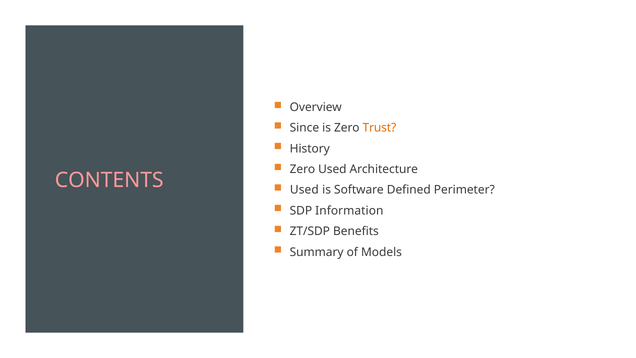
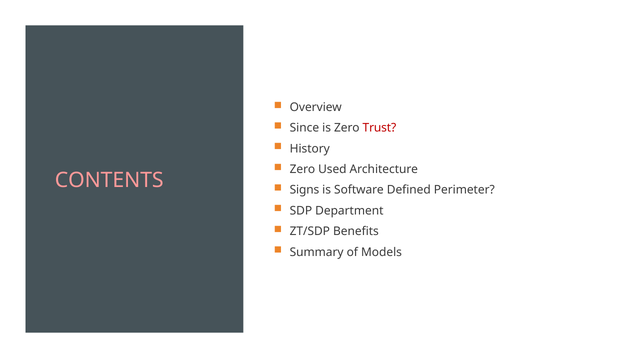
Trust colour: orange -> red
Used at (304, 190): Used -> Signs
Information: Information -> Department
